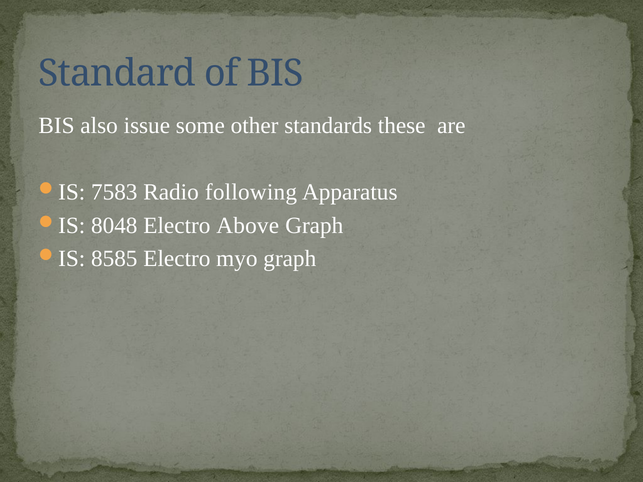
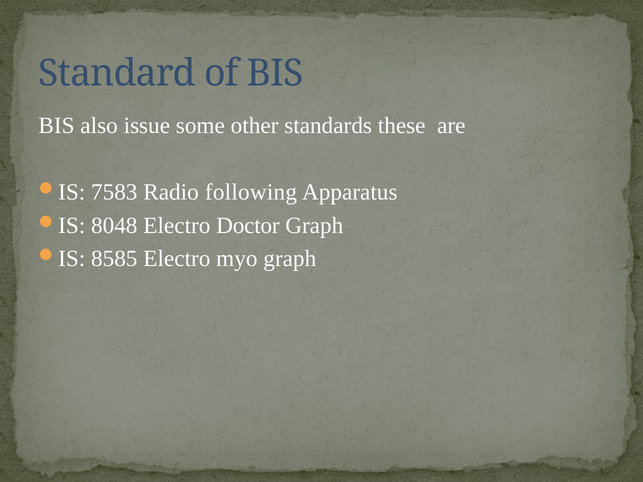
Above: Above -> Doctor
